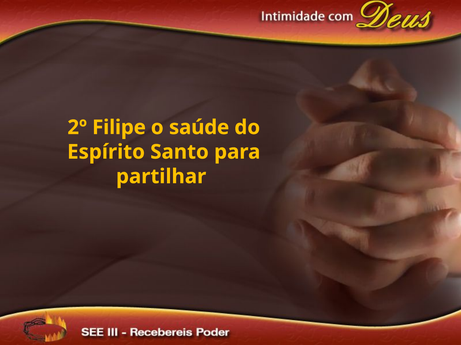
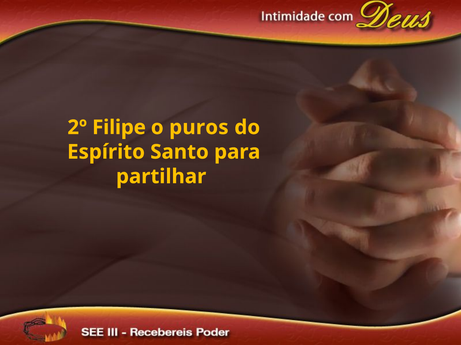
saúde: saúde -> puros
